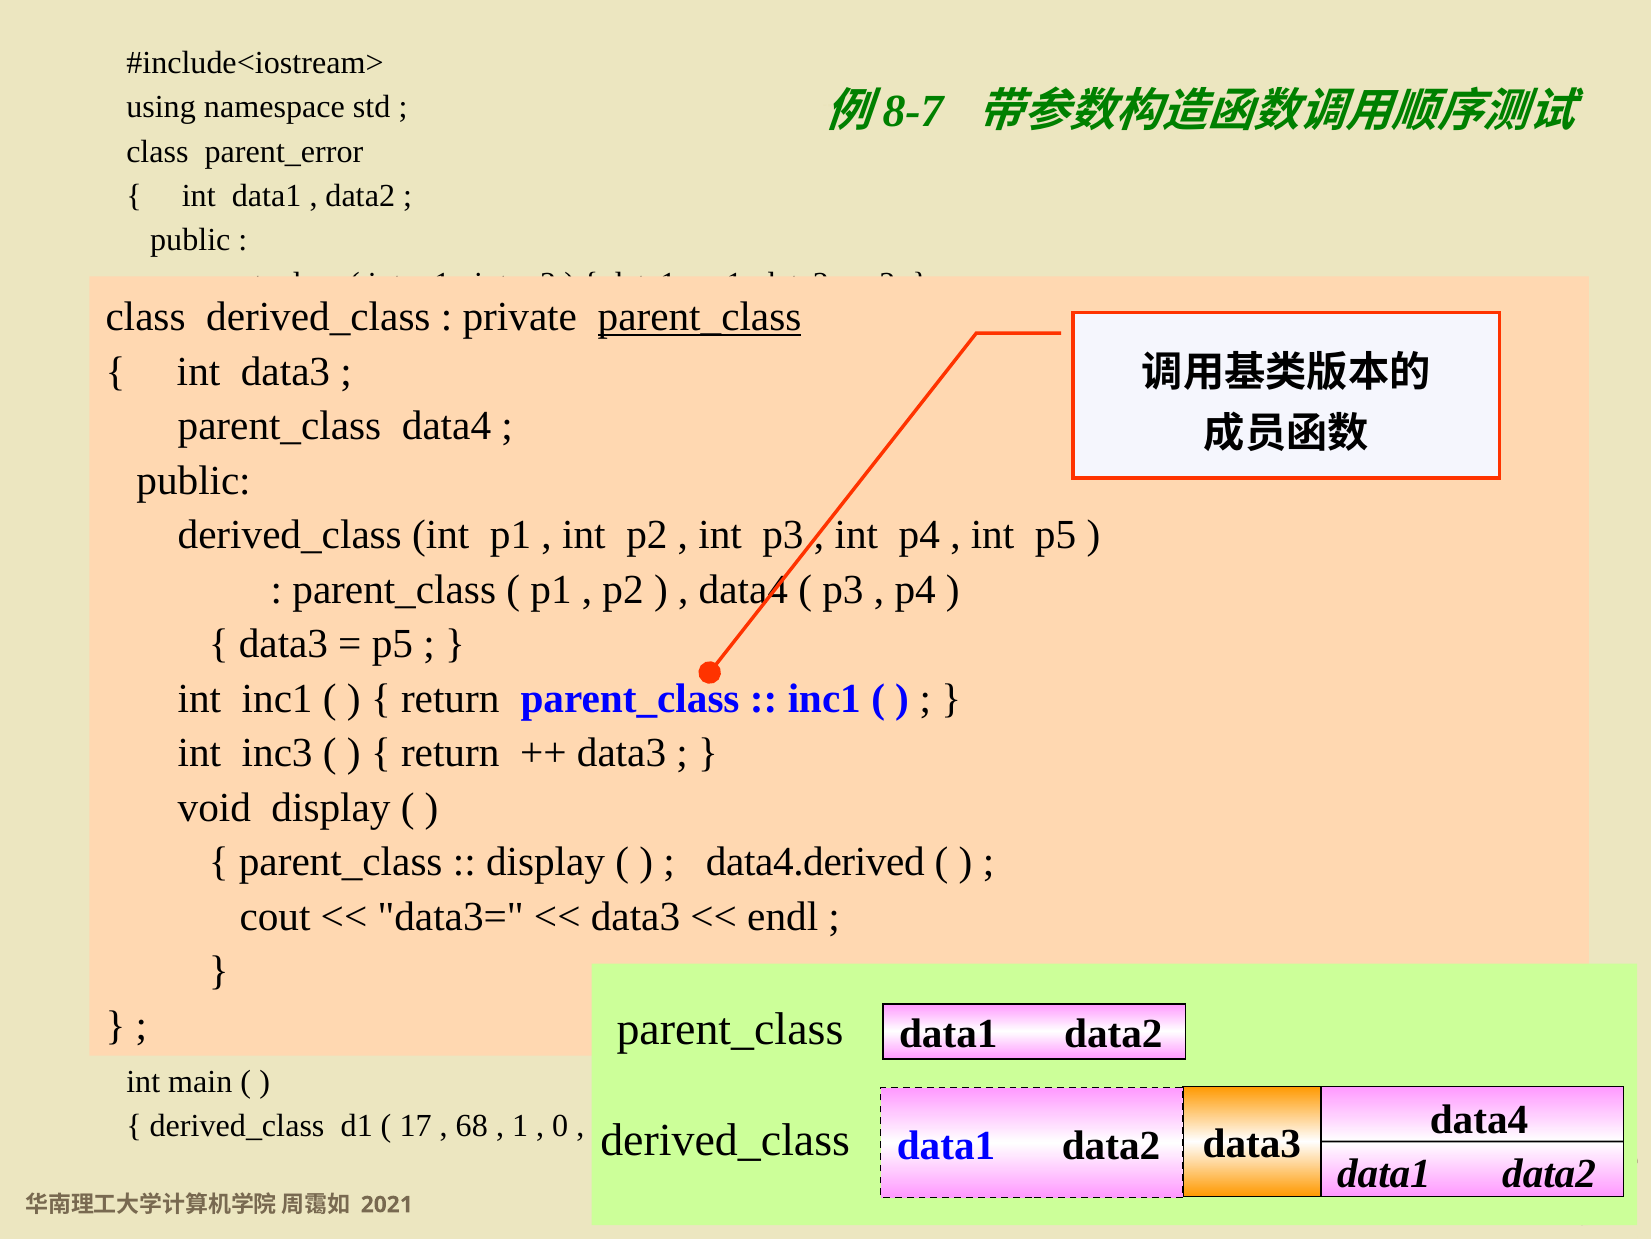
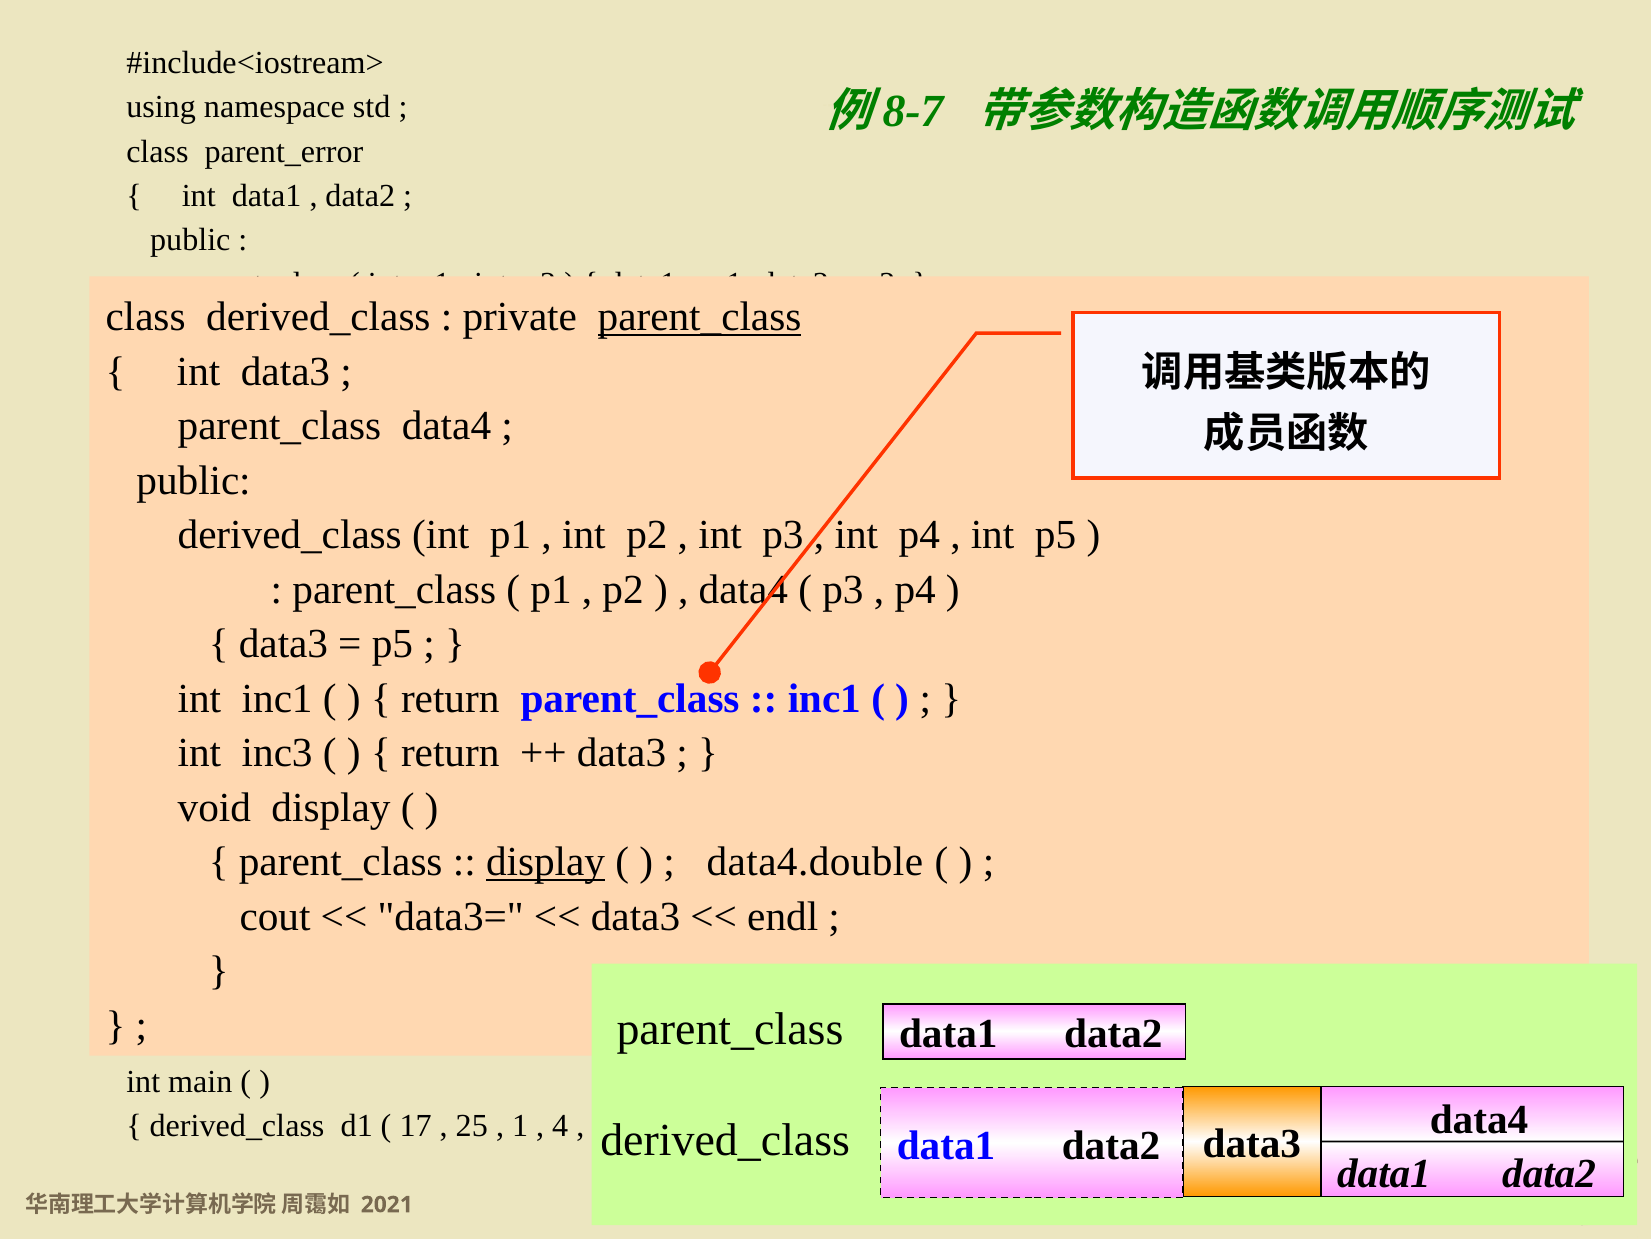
display at (546, 862) underline: none -> present
data4.derived: data4.derived -> data4.double
68: 68 -> 25
0: 0 -> 4
